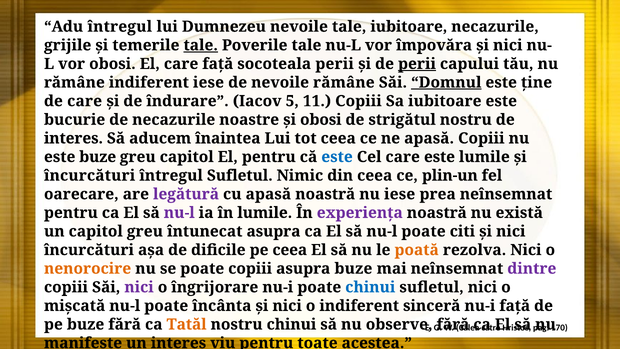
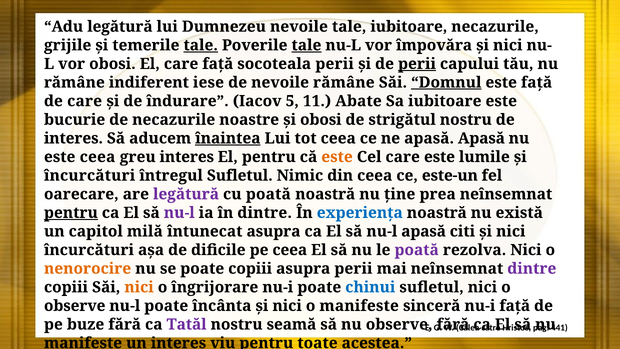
Adu întregul: întregul -> legătură
tale at (306, 45) underline: none -> present
este ține: ține -> față
11 Copiii: Copiii -> Abate
înaintea underline: none -> present
apasă Copiii: Copiii -> Apasă
este buze: buze -> ceea
greu capitol: capitol -> interes
este at (337, 157) colour: blue -> orange
plin-un: plin-un -> este-un
cu apasă: apasă -> poată
nu iese: iese -> ține
pentru at (71, 213) underline: none -> present
în lumile: lumile -> dintre
experiența colour: purple -> blue
capitol greu: greu -> milă
să nu-l poate: poate -> apasă
poată at (417, 250) colour: orange -> purple
asupra buze: buze -> perii
nici at (139, 287) colour: purple -> orange
mișcată at (75, 306): mișcată -> observe
o indiferent: indiferent -> manifeste
Tatăl colour: orange -> purple
nostru chinui: chinui -> seamă
170: 170 -> 441
